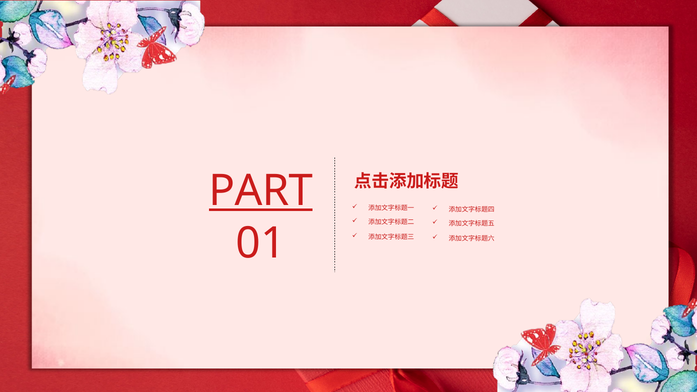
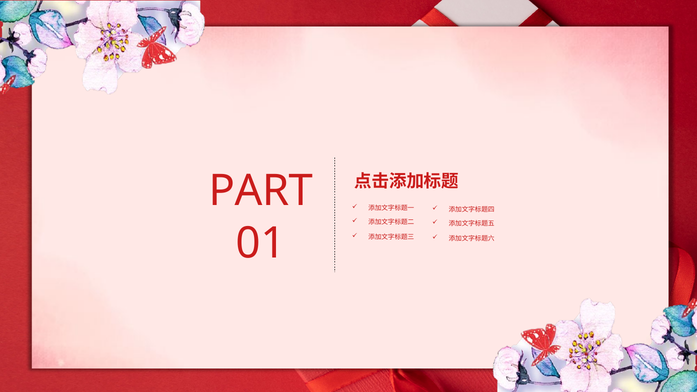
PART underline: present -> none
